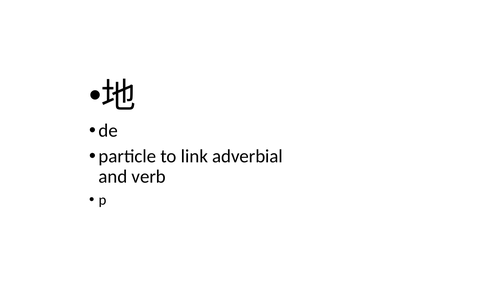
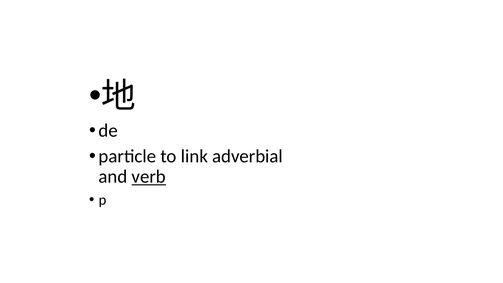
verb underline: none -> present
